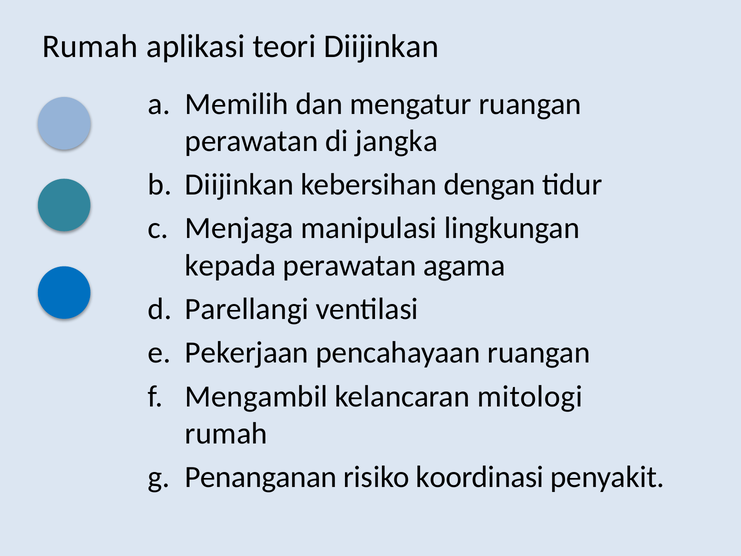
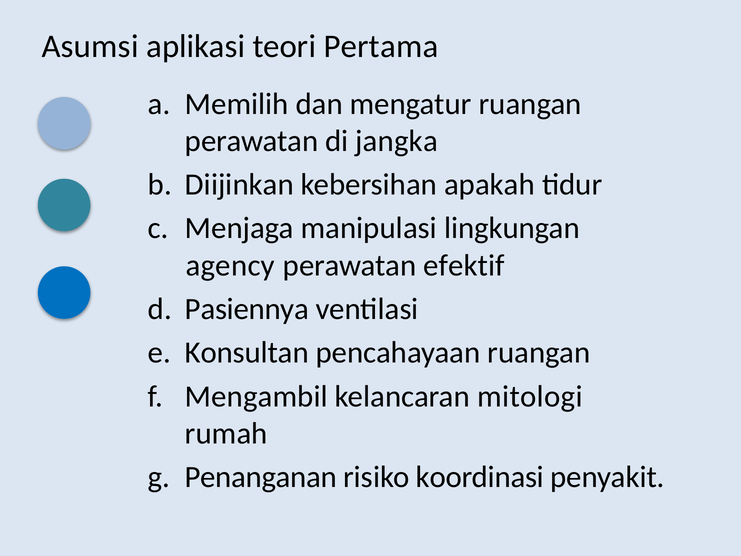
Rumah at (90, 46): Rumah -> Asumsi
teori Diijinkan: Diijinkan -> Pertama
dengan: dengan -> apakah
kepada: kepada -> agency
agama: agama -> efektif
Parellangi: Parellangi -> Pasiennya
Pekerjaan: Pekerjaan -> Konsultan
